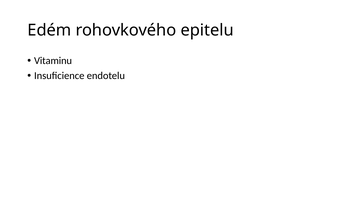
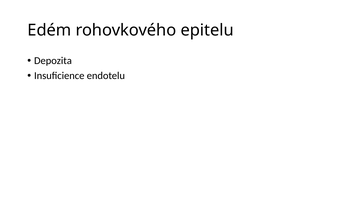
Vitaminu: Vitaminu -> Depozita
